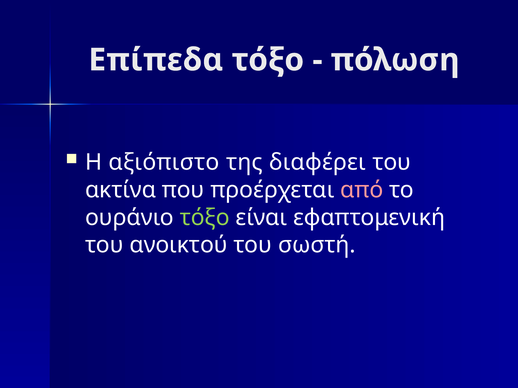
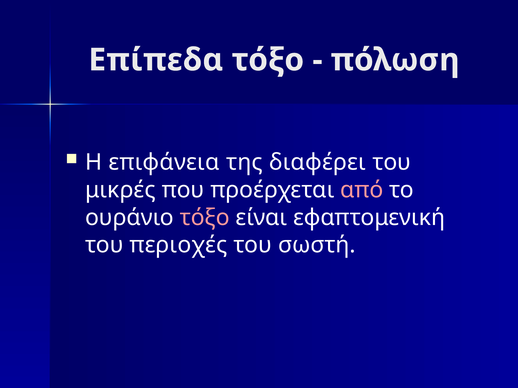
αξιόπιστο: αξιόπιστο -> επιφάνεια
ακτίνα: ακτίνα -> μικρές
τόξο at (205, 218) colour: light green -> pink
ανοικτού: ανοικτού -> περιοχές
